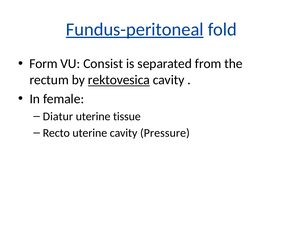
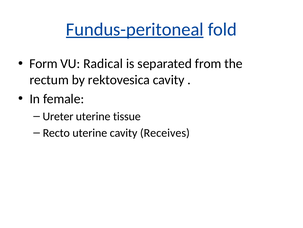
Consist: Consist -> Radical
rektovesica underline: present -> none
Diatur: Diatur -> Ureter
Pressure: Pressure -> Receives
